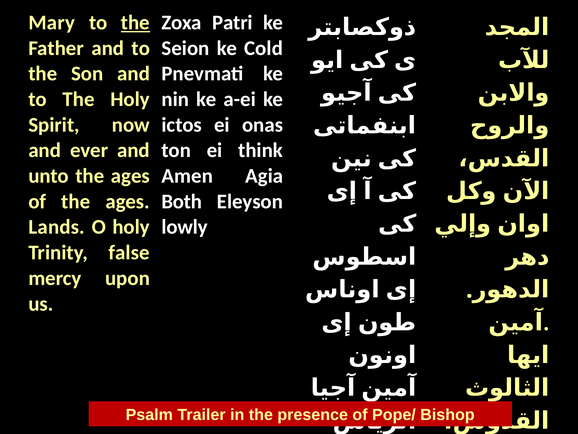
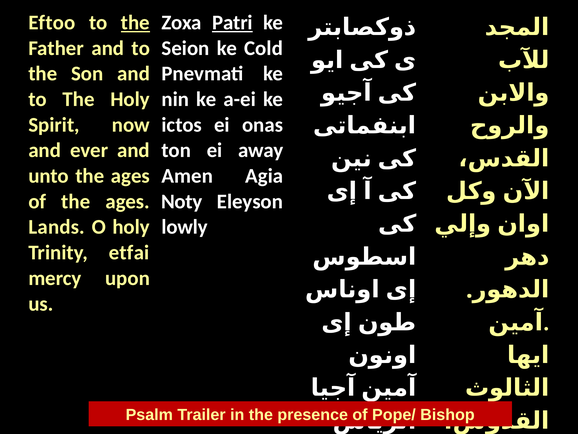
Mary: Mary -> Eftoo
Patri underline: none -> present
think: think -> away
Both: Both -> Noty
false: false -> etfai
